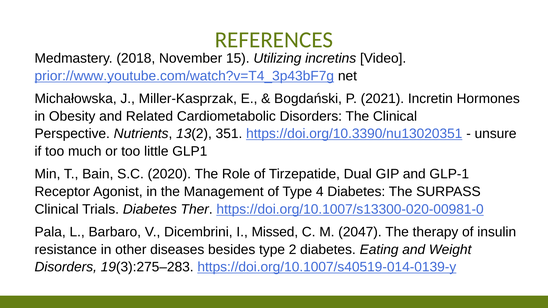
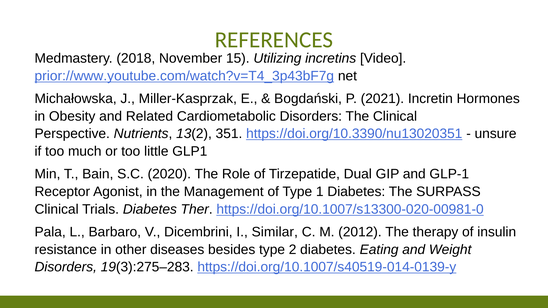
4: 4 -> 1
Missed: Missed -> Similar
2047: 2047 -> 2012
